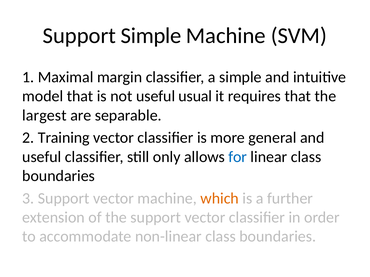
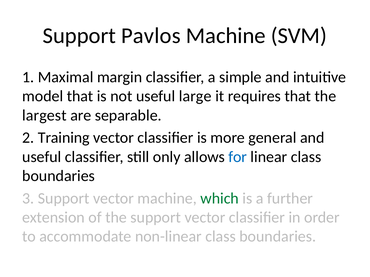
Support Simple: Simple -> Pavlos
usual: usual -> large
which colour: orange -> green
